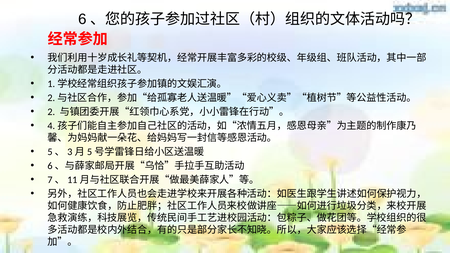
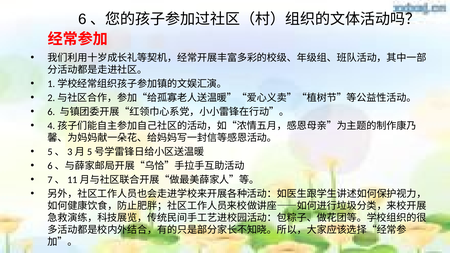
2: 2 -> 6
